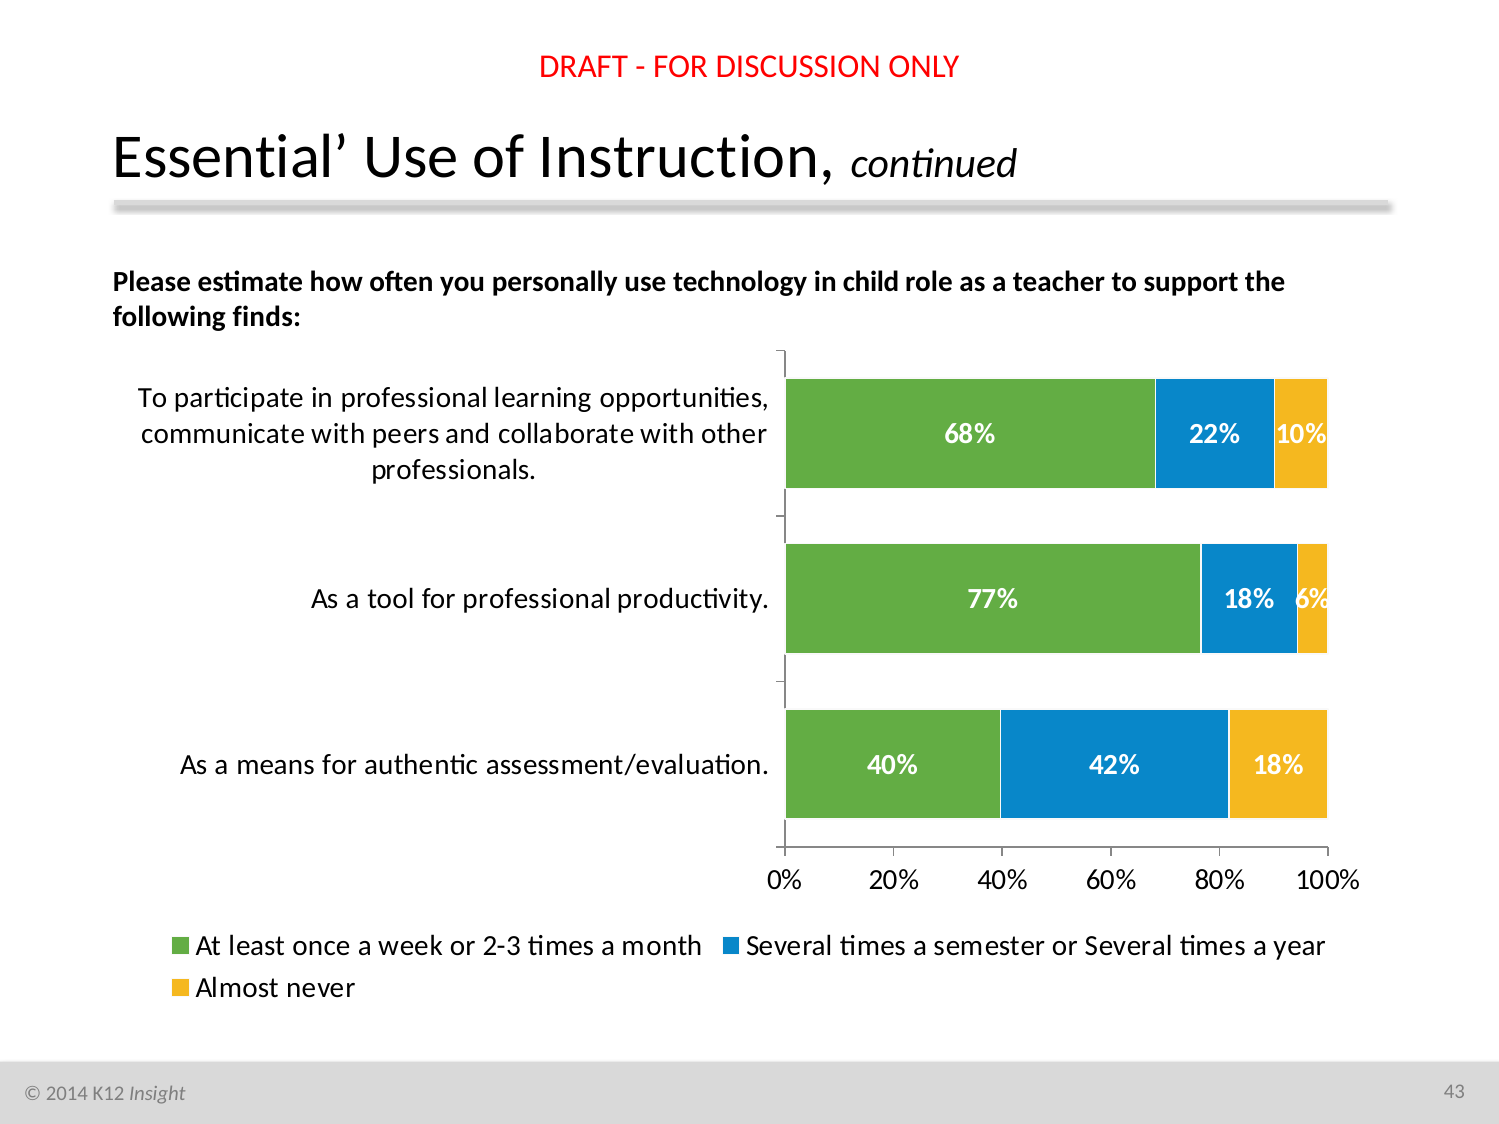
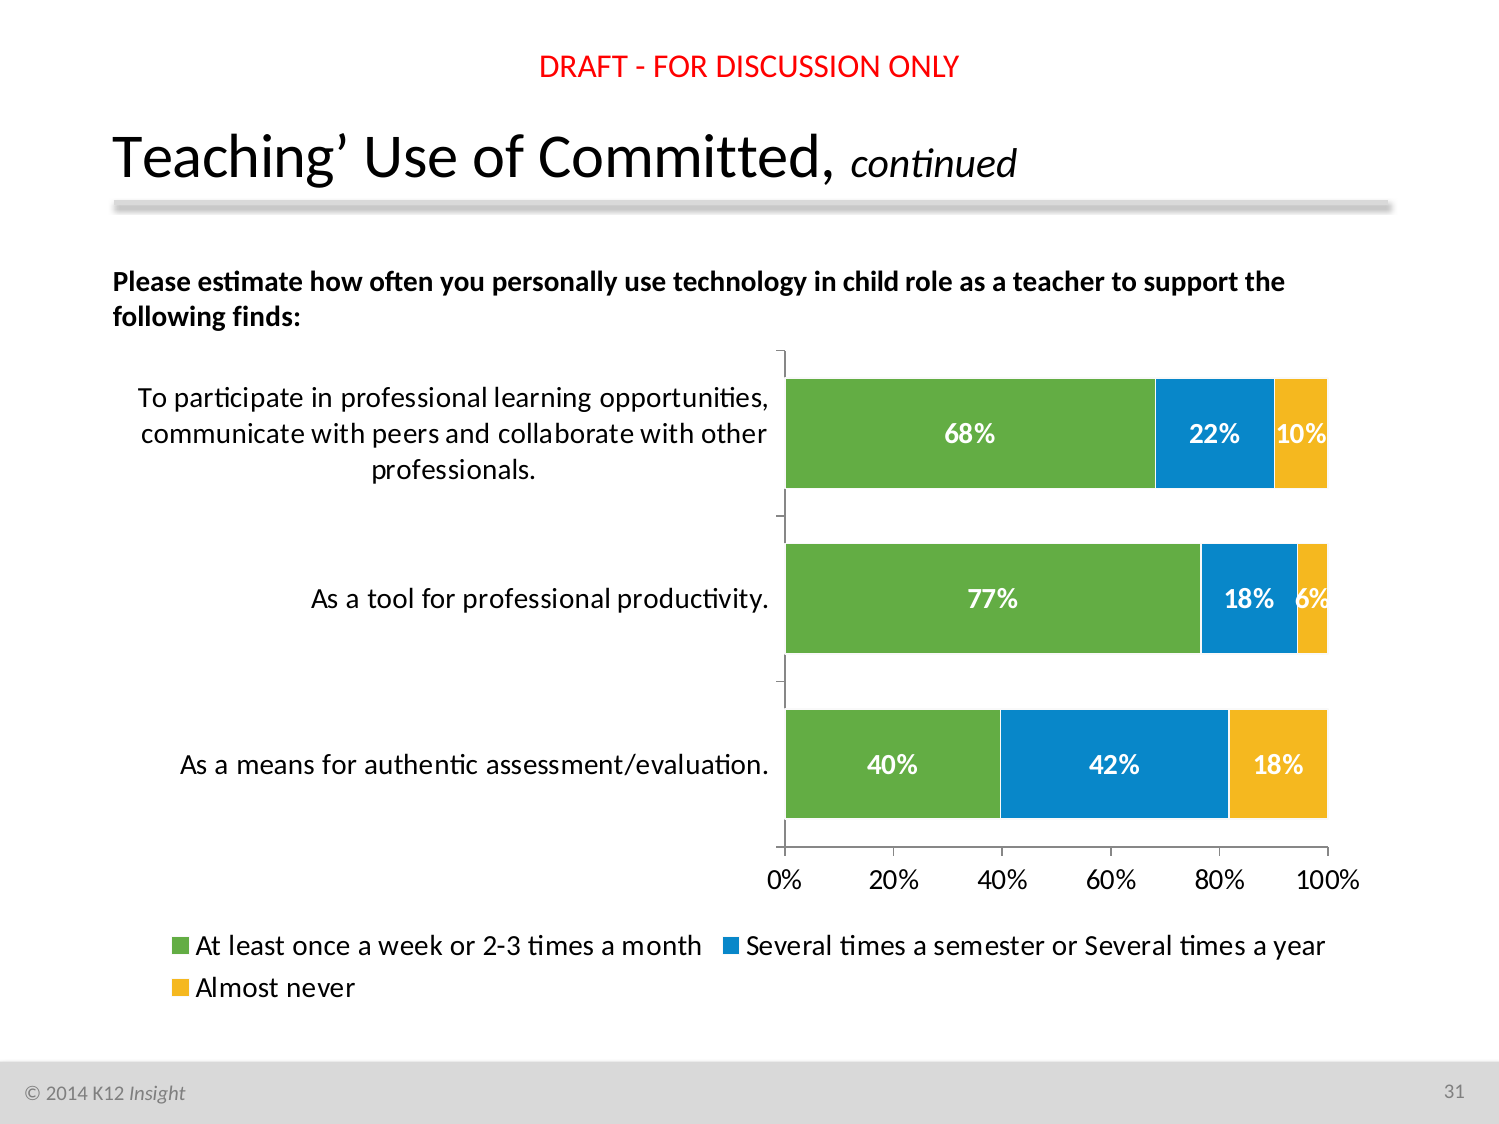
Essential: Essential -> Teaching
Instruction: Instruction -> Committed
43: 43 -> 31
